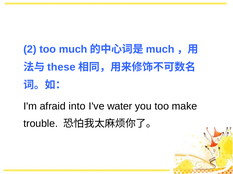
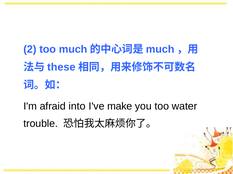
water: water -> make
make: make -> water
